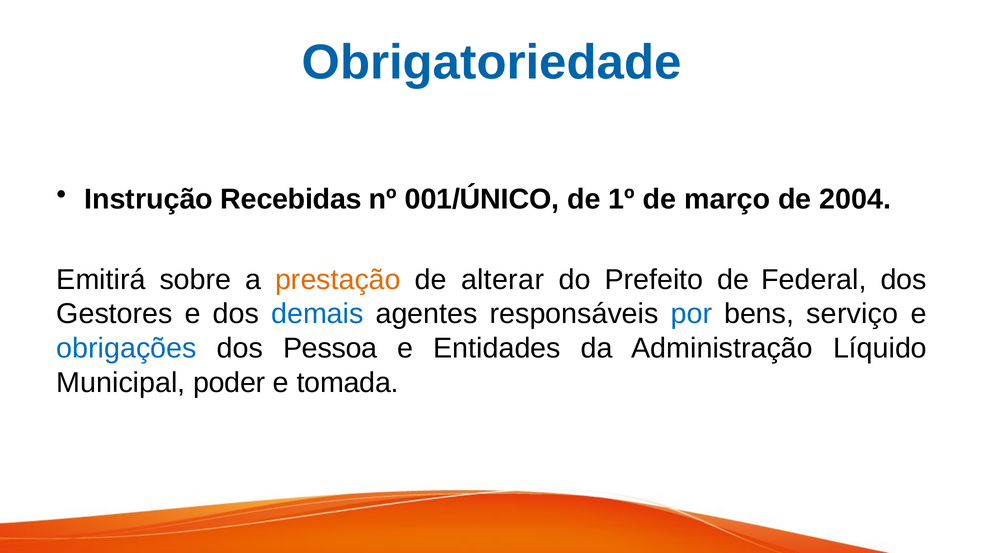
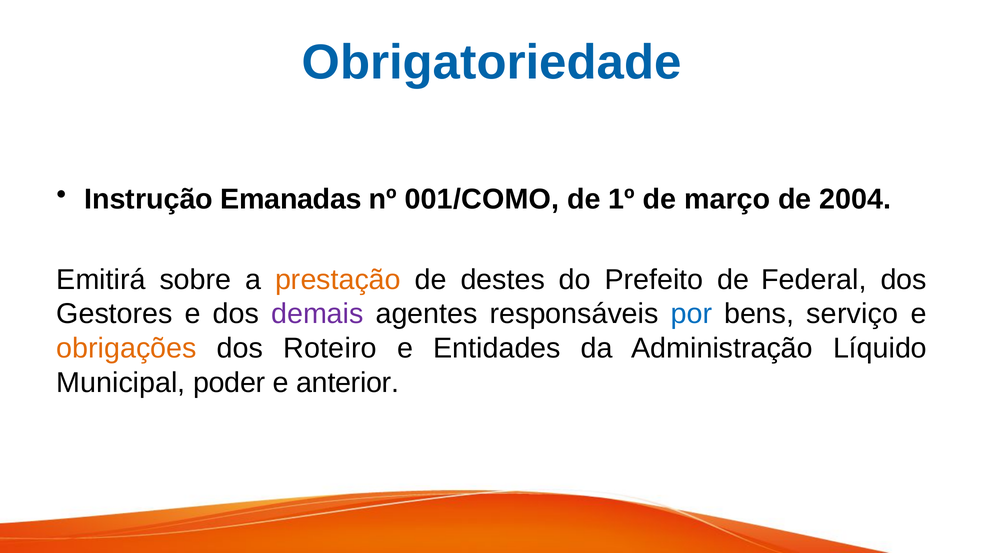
Recebidas: Recebidas -> Emanadas
001/ÚNICO: 001/ÚNICO -> 001/COMO
alterar: alterar -> destes
demais colour: blue -> purple
obrigações colour: blue -> orange
Pessoa: Pessoa -> Roteiro
tomada: tomada -> anterior
